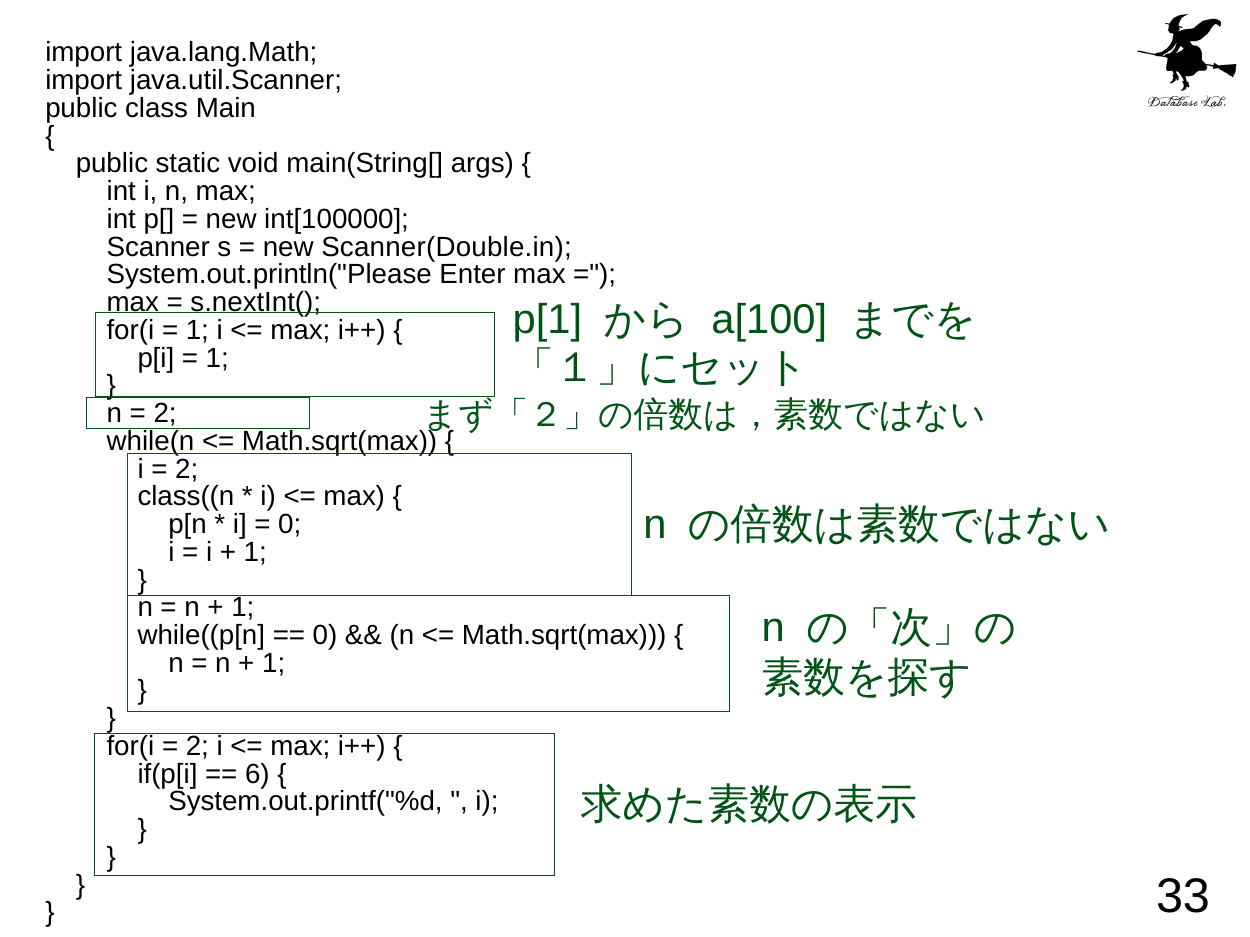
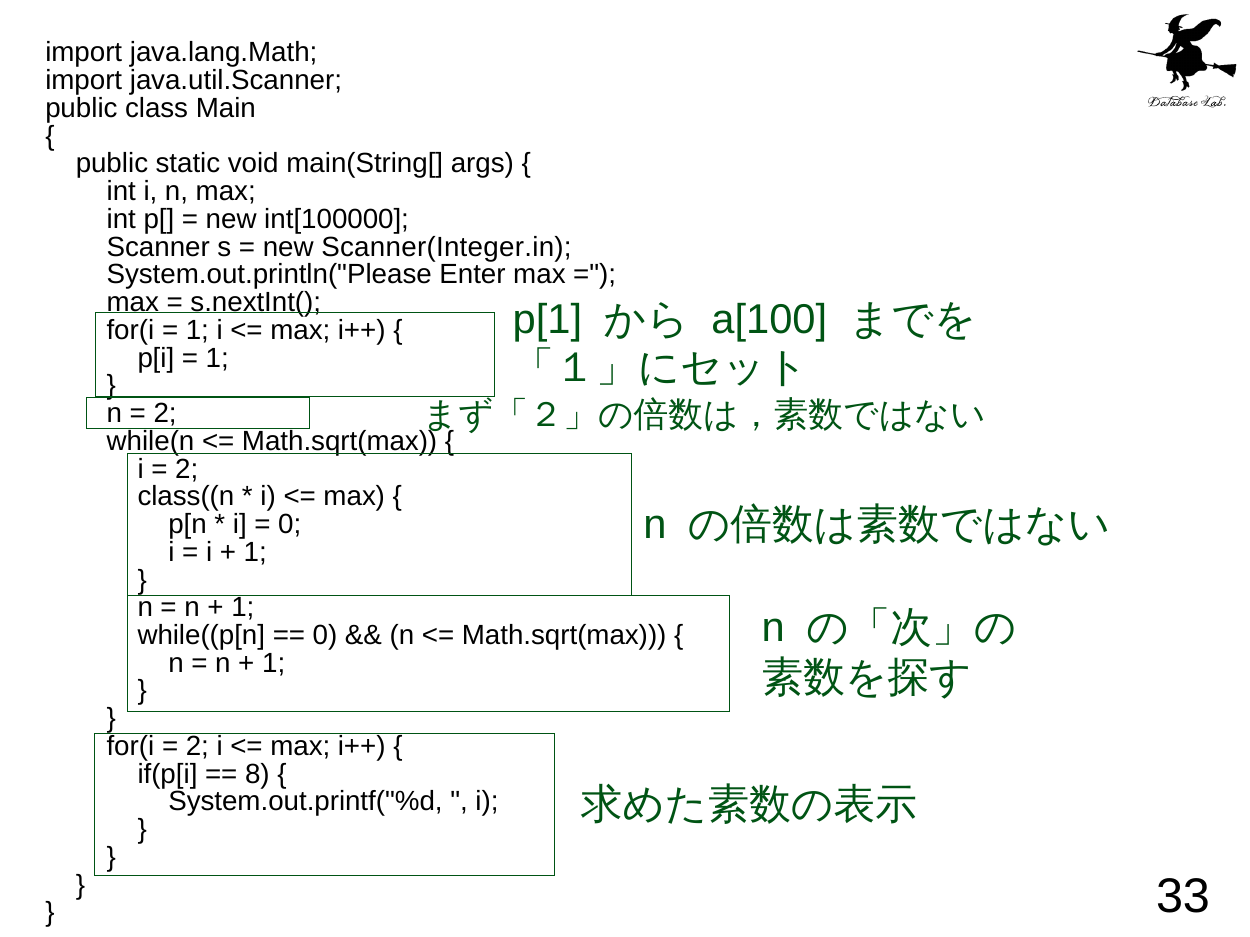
Scanner(Double.in: Scanner(Double.in -> Scanner(Integer.in
6: 6 -> 8
